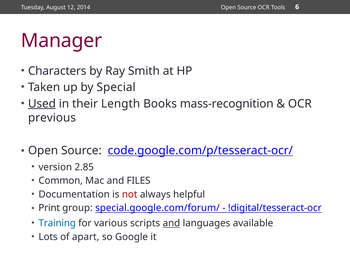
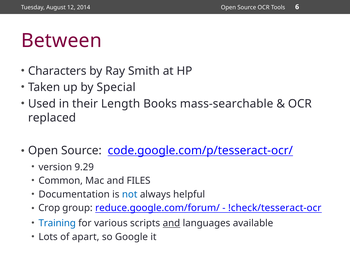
Manager: Manager -> Between
Used underline: present -> none
mass-recognition: mass-recognition -> mass-searchable
previous: previous -> replaced
2.85: 2.85 -> 9.29
not colour: red -> blue
Print: Print -> Crop
special.google.com/forum/: special.google.com/forum/ -> reduce.google.com/forum/
!digital/tesseract-ocr: !digital/tesseract-ocr -> !check/tesseract-ocr
